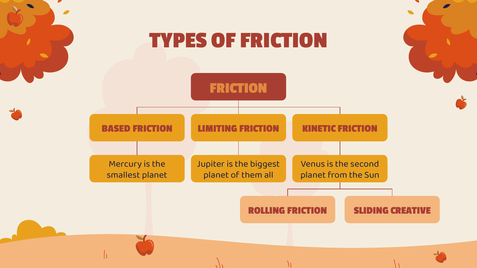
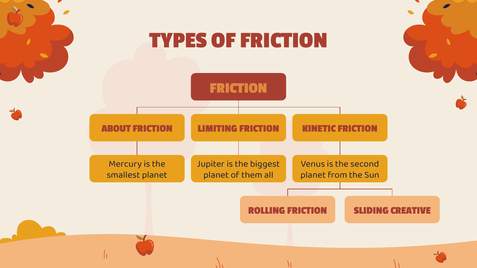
BASED: BASED -> ABOUT
